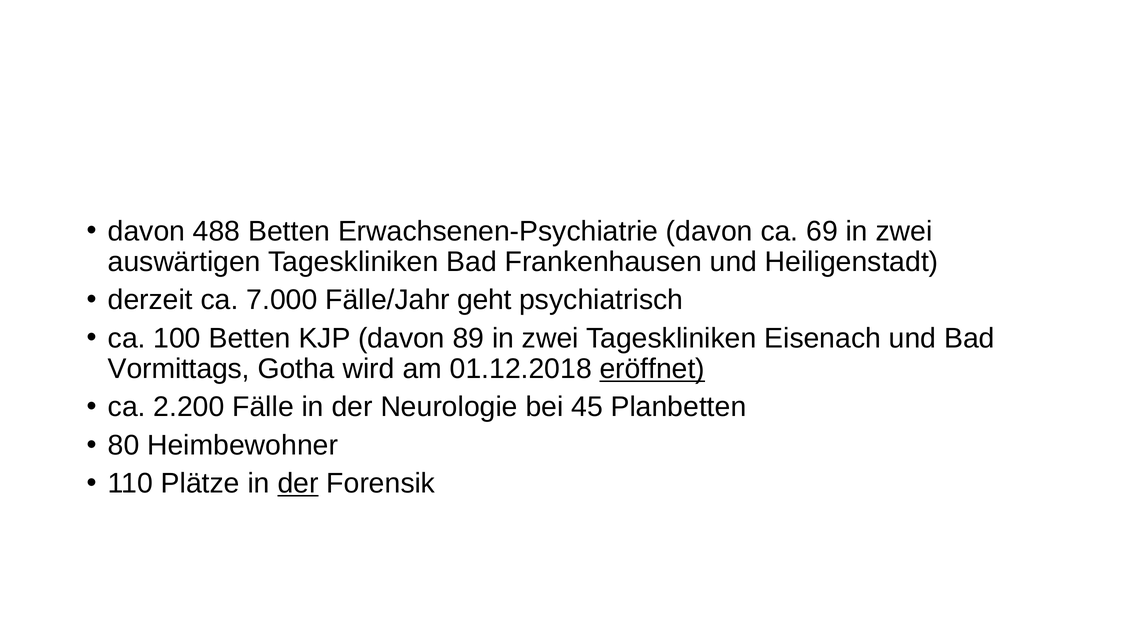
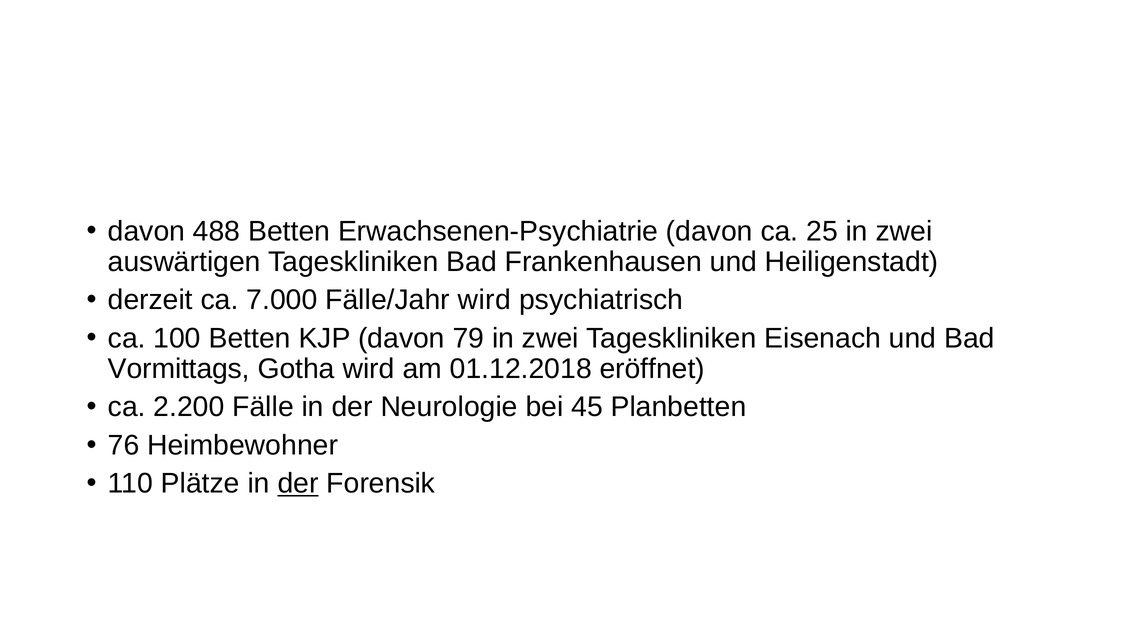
69: 69 -> 25
Fälle/Jahr geht: geht -> wird
89: 89 -> 79
eröffnet underline: present -> none
80: 80 -> 76
